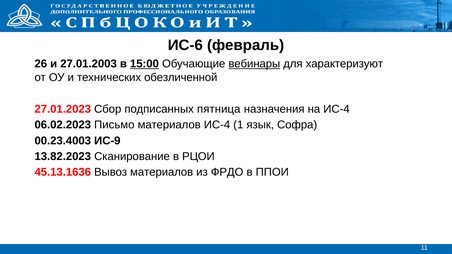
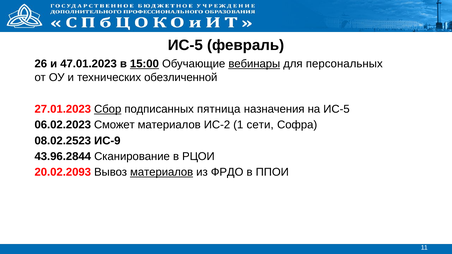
ИС-6 at (185, 45): ИС-6 -> ИС-5
27.01.2003: 27.01.2003 -> 47.01.2023
характеризуют: характеризуют -> персональных
Сбор underline: none -> present
на ИС-4: ИС-4 -> ИС-5
Письмо: Письмо -> Сможет
материалов ИС-4: ИС-4 -> ИС-2
язык: язык -> сети
00.23.4003: 00.23.4003 -> 08.02.2523
13.82.2023: 13.82.2023 -> 43.96.2844
45.13.1636: 45.13.1636 -> 20.02.2093
материалов at (162, 172) underline: none -> present
